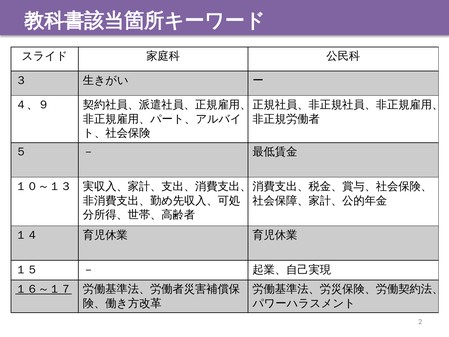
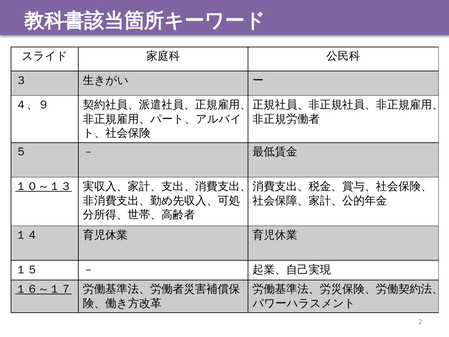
１０～１３ underline: none -> present
